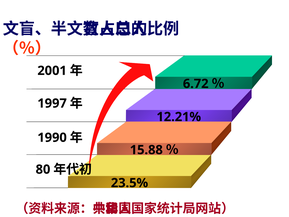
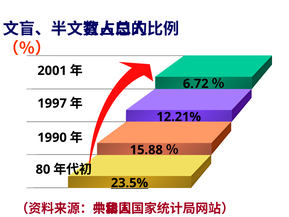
23.5% underline: none -> present
